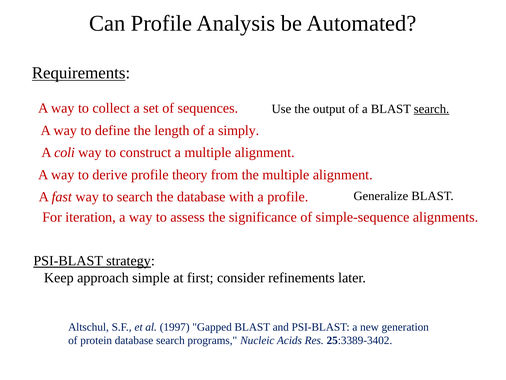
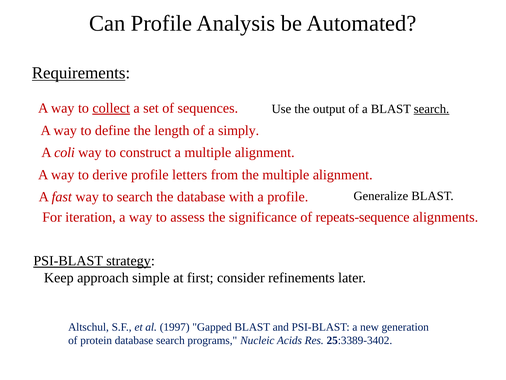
collect underline: none -> present
theory: theory -> letters
simple-sequence: simple-sequence -> repeats-sequence
